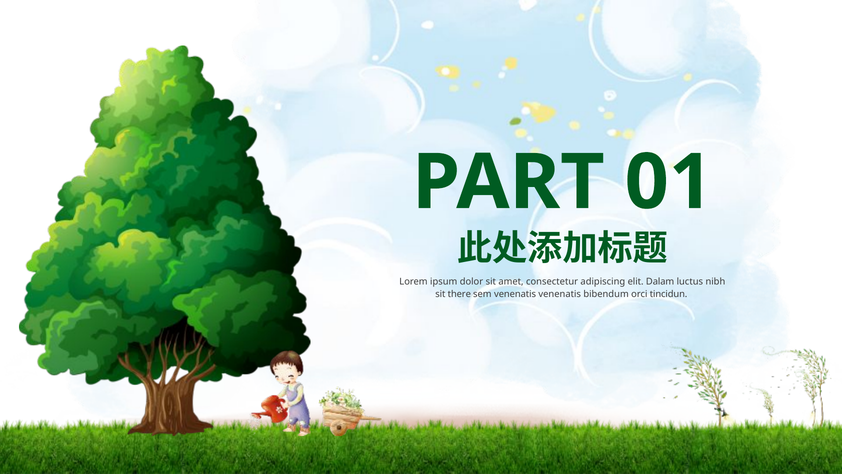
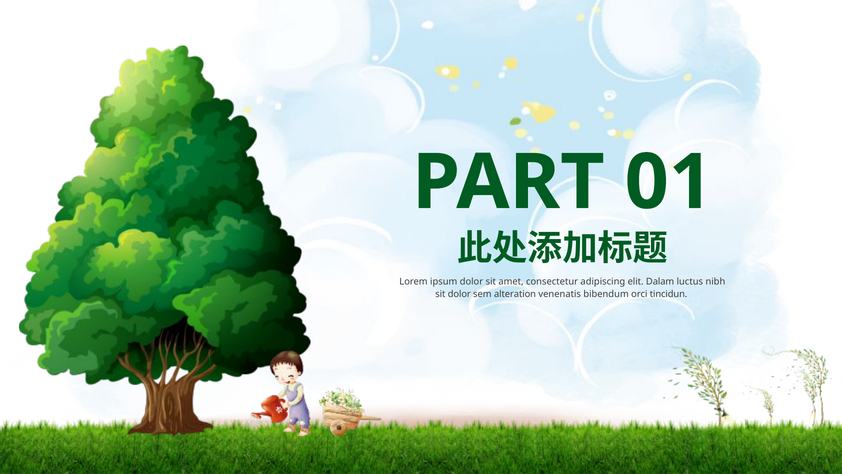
sit there: there -> dolor
sem venenatis: venenatis -> alteration
